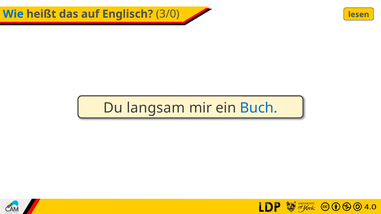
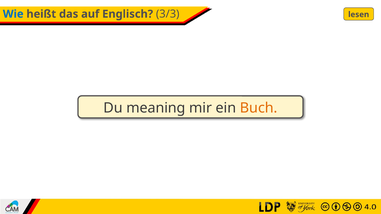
3/0: 3/0 -> 3/3
langsam: langsam -> meaning
Buch colour: blue -> orange
